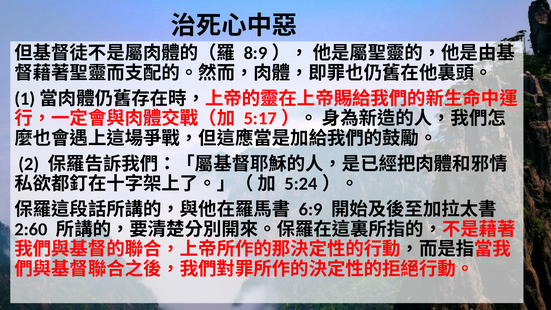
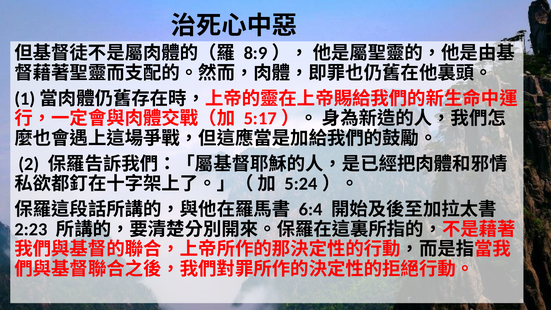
6:9: 6:9 -> 6:4
2:60: 2:60 -> 2:23
